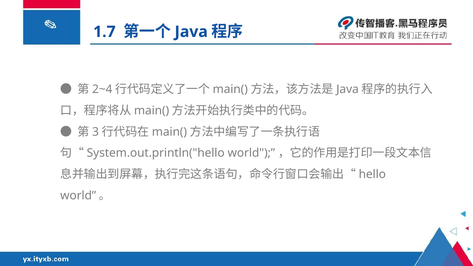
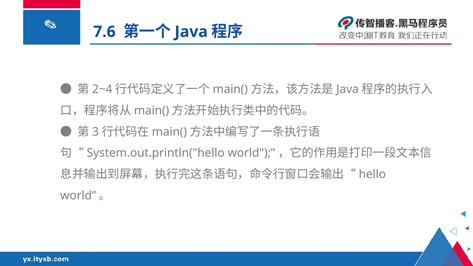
1.7: 1.7 -> 7.6
